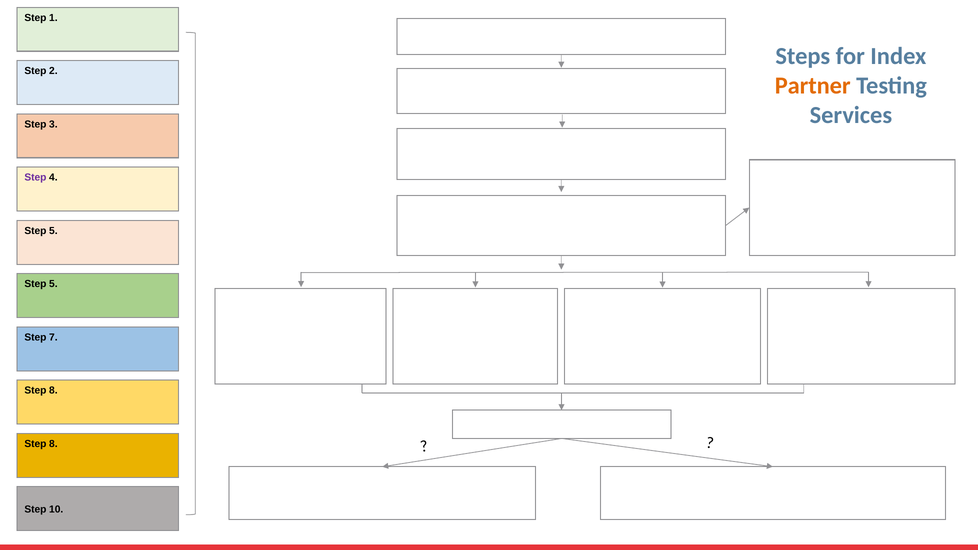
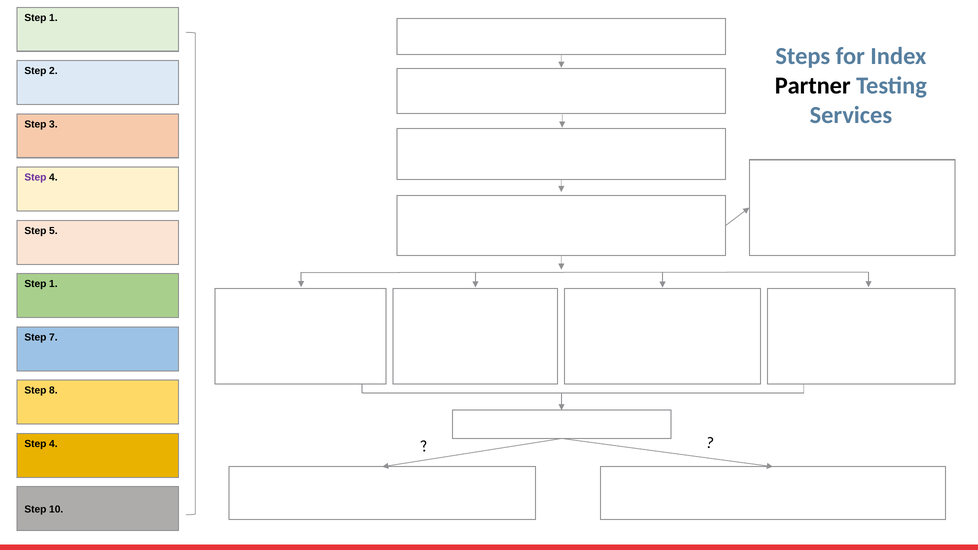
Partner colour: orange -> black
5 at (53, 284): 5 -> 1
8 at (53, 444): 8 -> 4
